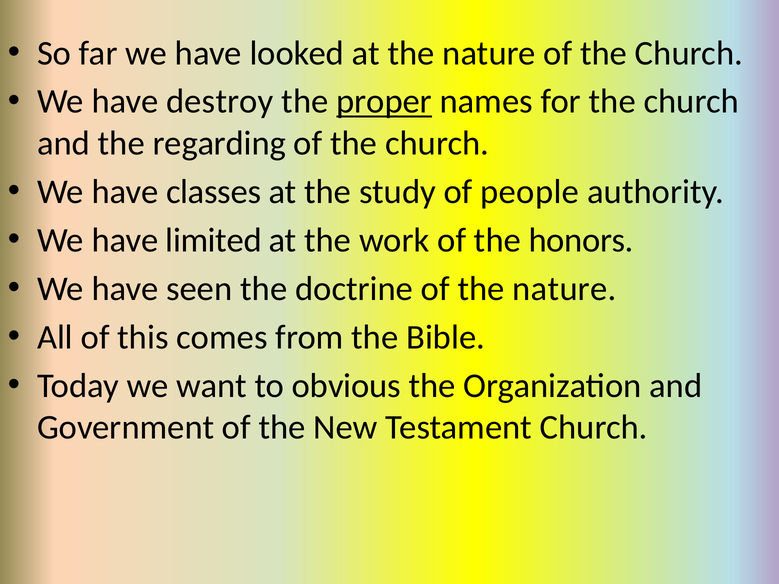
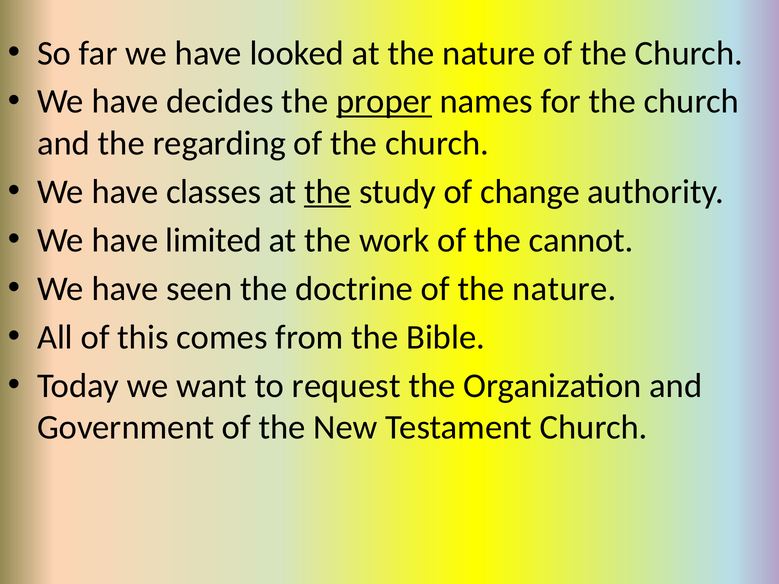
destroy: destroy -> decides
the at (328, 192) underline: none -> present
people: people -> change
honors: honors -> cannot
obvious: obvious -> request
